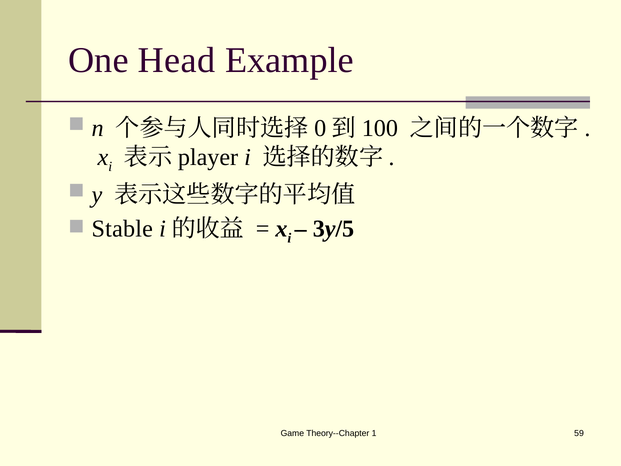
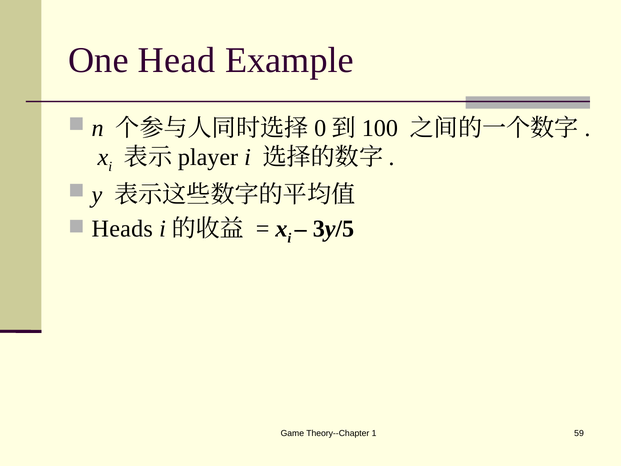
Stable: Stable -> Heads
